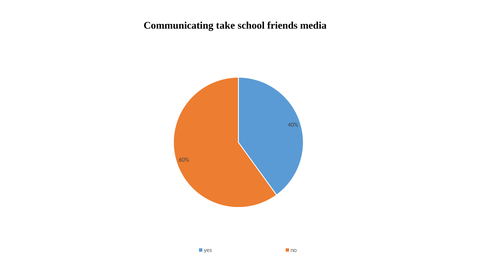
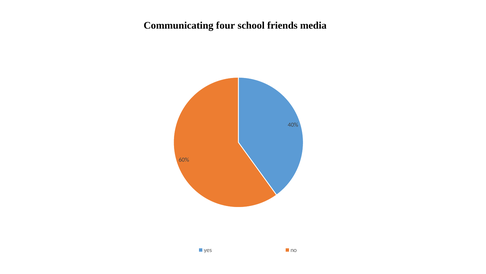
take: take -> four
